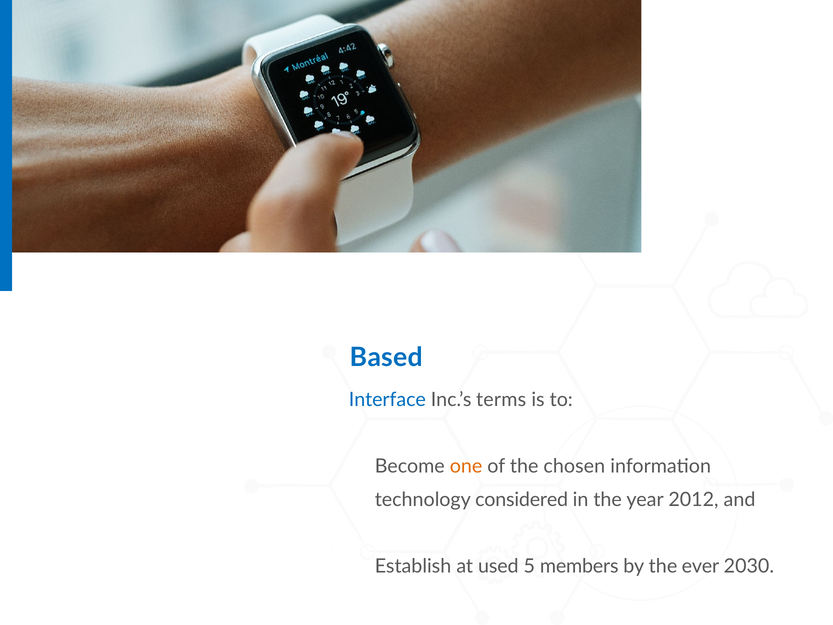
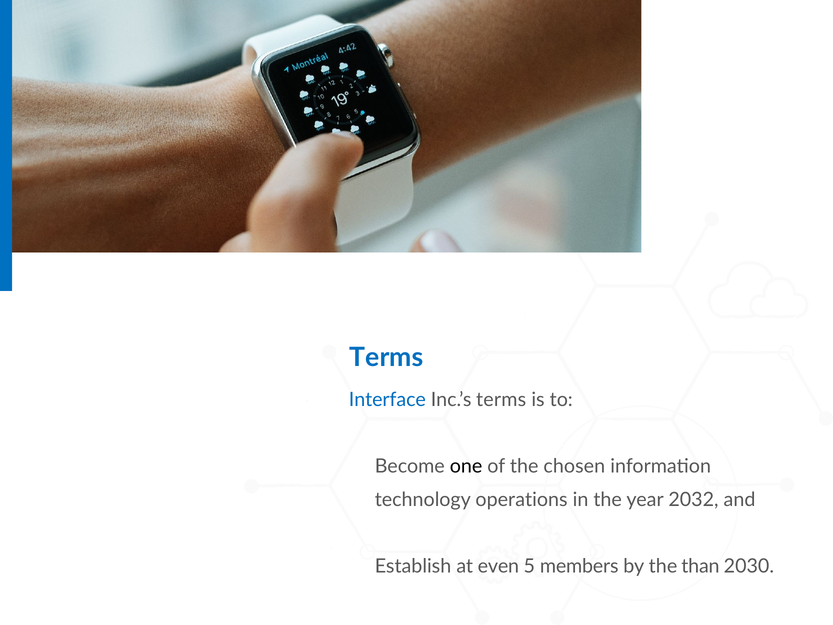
Based at (386, 357): Based -> Terms
one colour: orange -> black
considered: considered -> operations
2012: 2012 -> 2032
used: used -> even
ever: ever -> than
